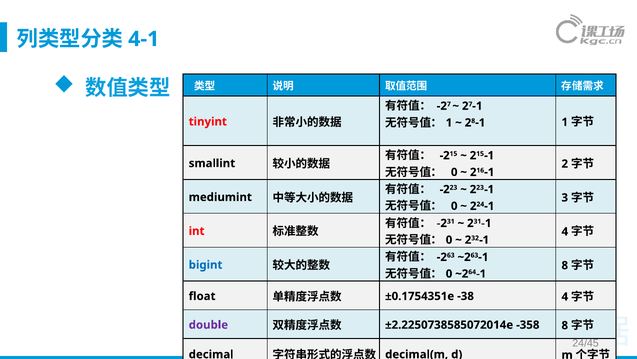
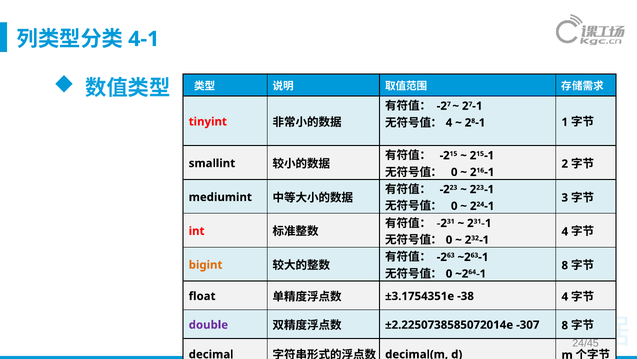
1 at (449, 122): 1 -> 4
bigint colour: blue -> orange
±0.1754351e: ±0.1754351e -> ±3.1754351e
-358: -358 -> -307
